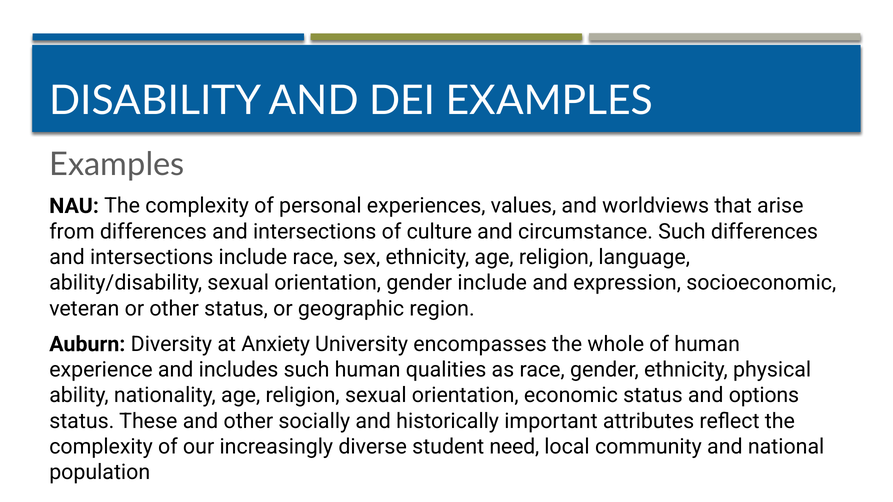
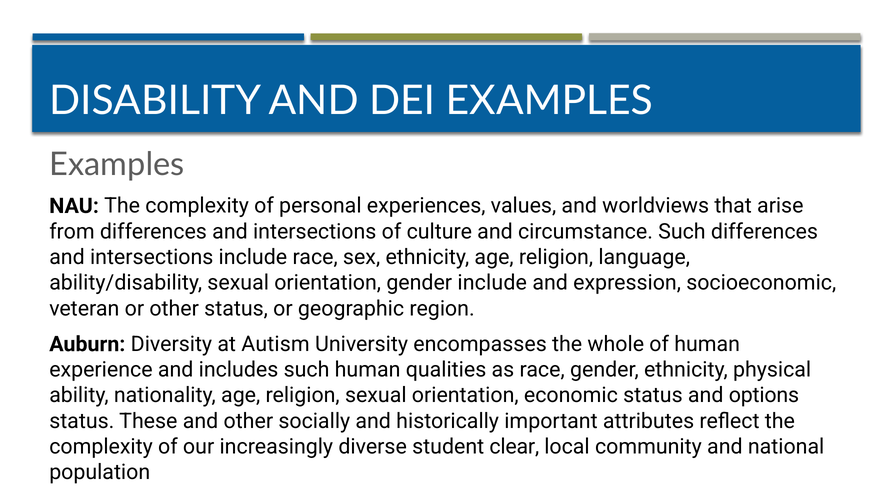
Anxiety: Anxiety -> Autism
need: need -> clear
